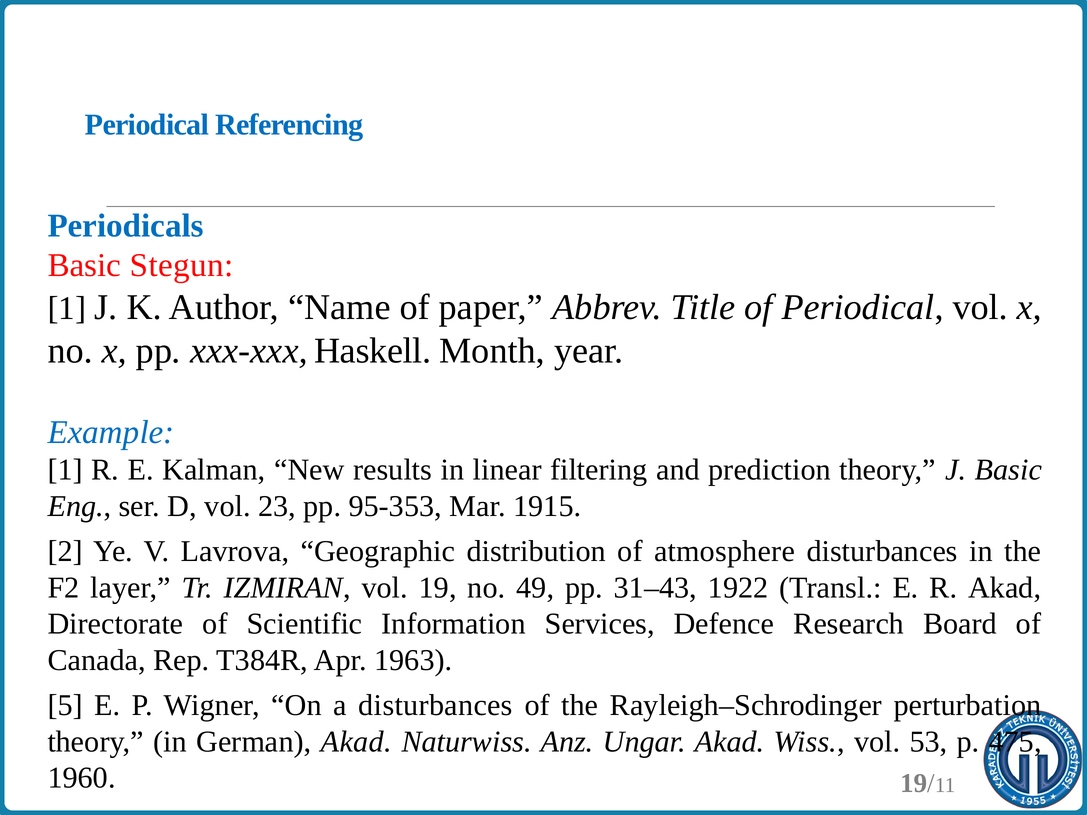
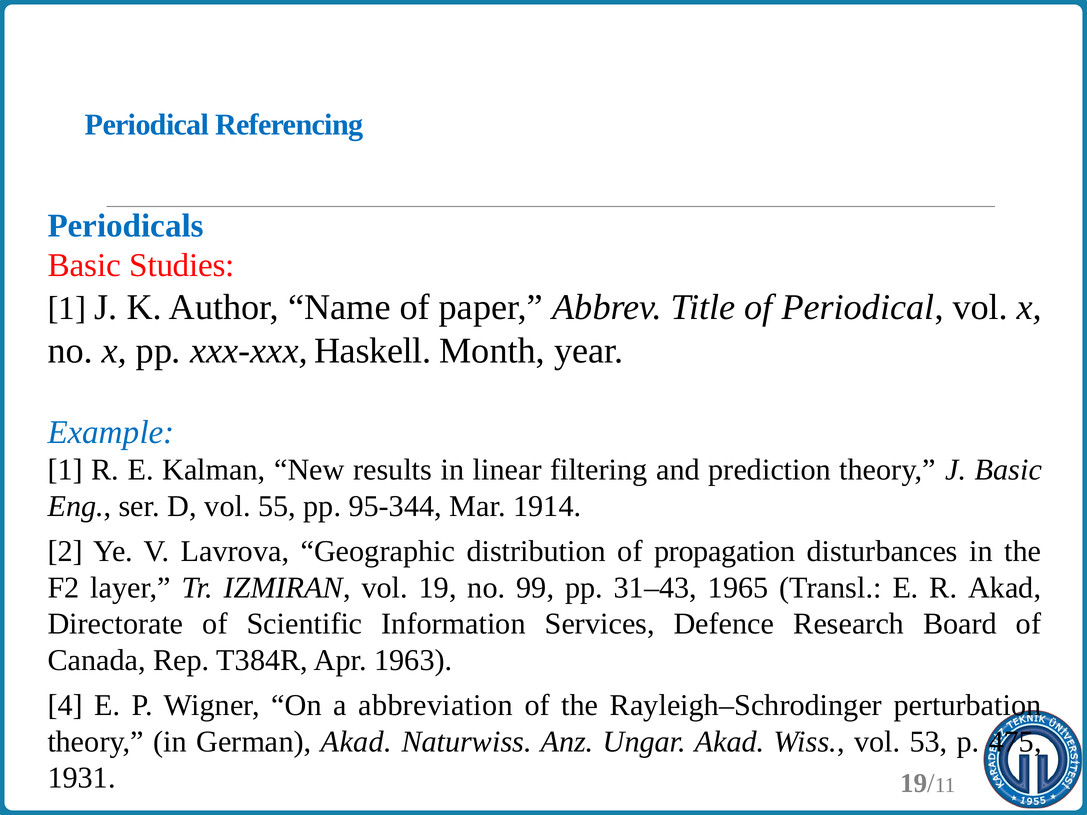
Stegun: Stegun -> Studies
23: 23 -> 55
95-353: 95-353 -> 95-344
1915: 1915 -> 1914
atmosphere: atmosphere -> propagation
49: 49 -> 99
1922: 1922 -> 1965
5: 5 -> 4
a disturbances: disturbances -> abbreviation
1960: 1960 -> 1931
